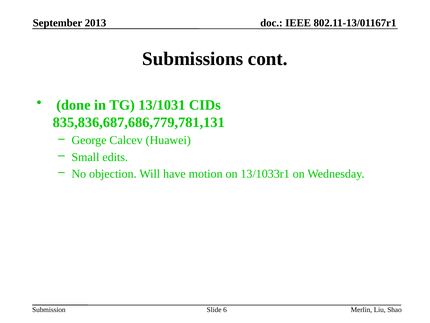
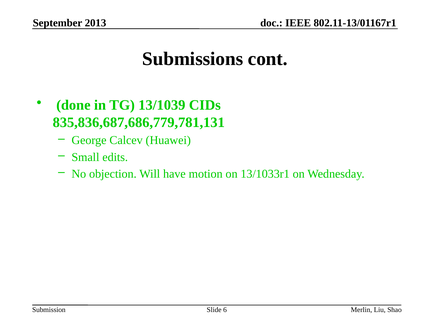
13/1031: 13/1031 -> 13/1039
